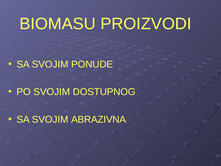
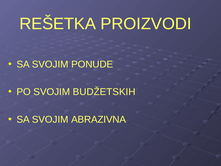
BIOMASU: BIOMASU -> REŠETKA
DOSTUPNOG: DOSTUPNOG -> BUDŽETSKIH
